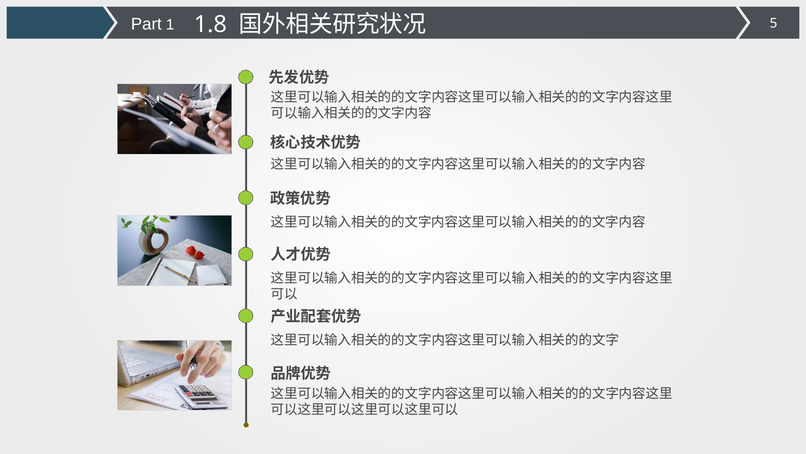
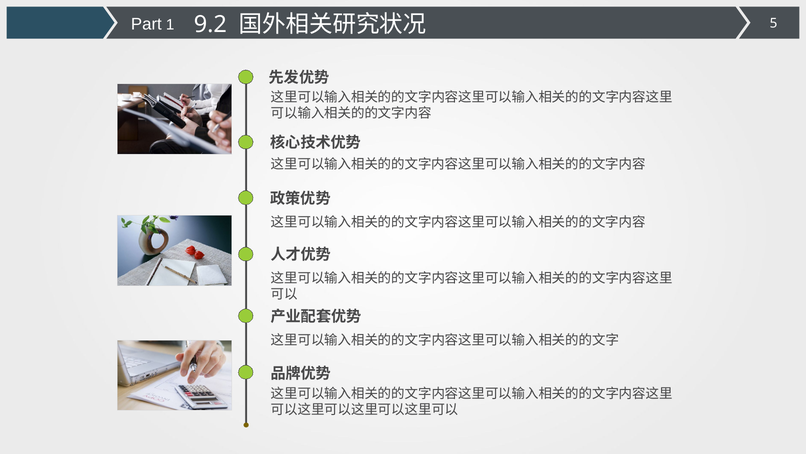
1.8: 1.8 -> 9.2
